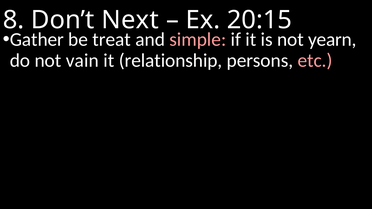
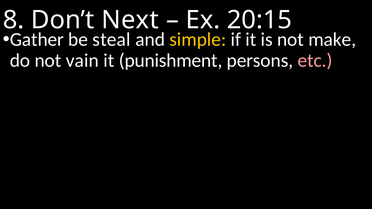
treat: treat -> steal
simple colour: pink -> yellow
yearn: yearn -> make
relationship: relationship -> punishment
